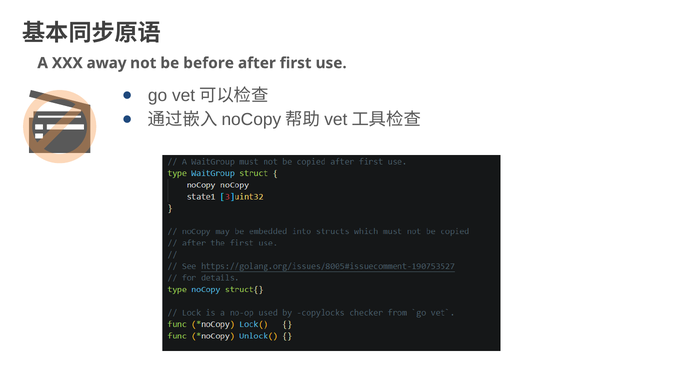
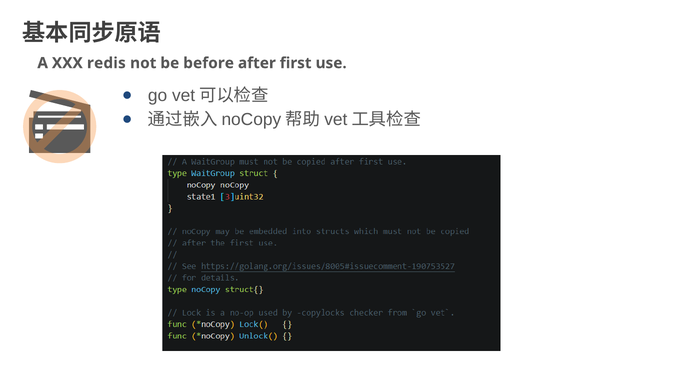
away: away -> redis
